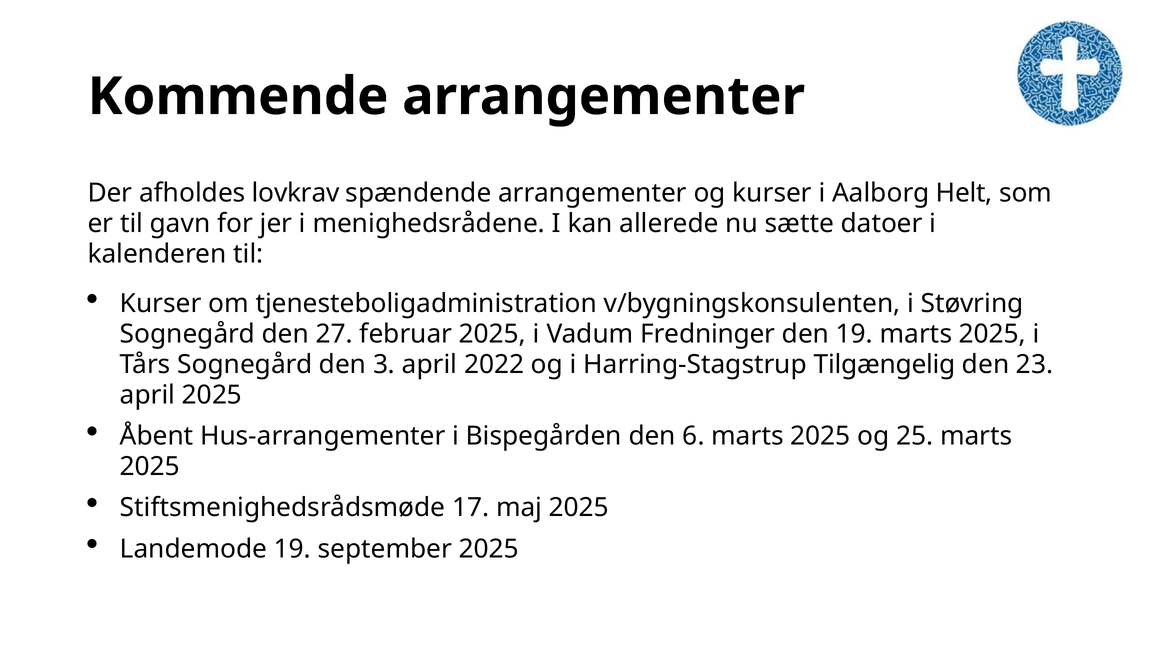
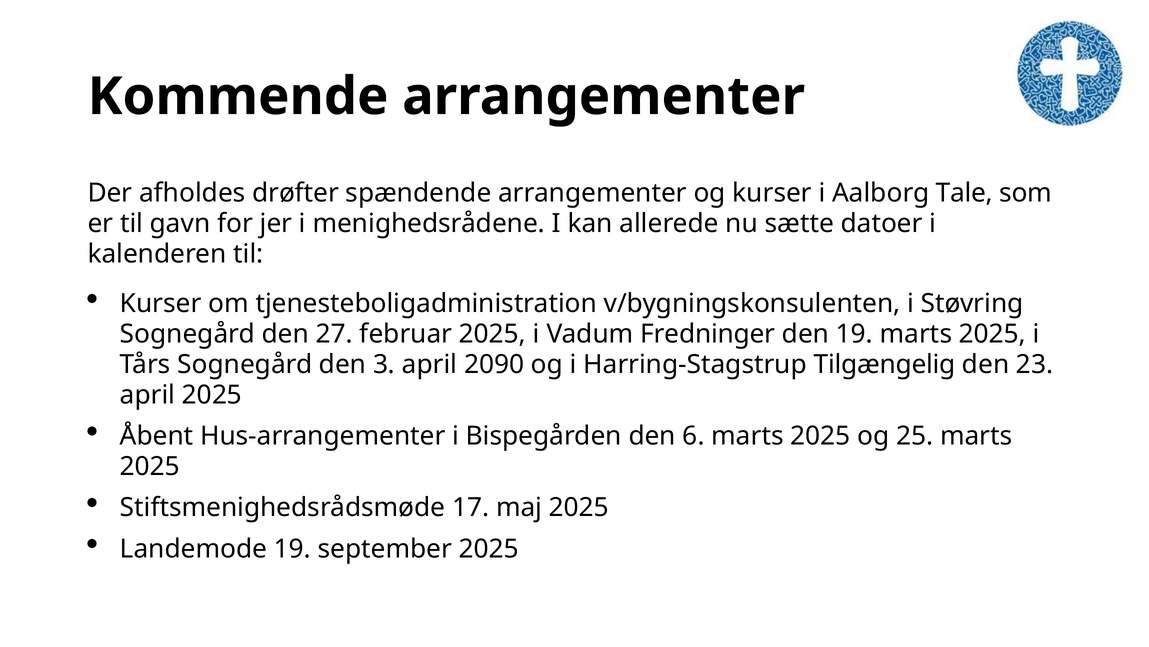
lovkrav: lovkrav -> drøfter
Helt: Helt -> Tale
2022: 2022 -> 2090
